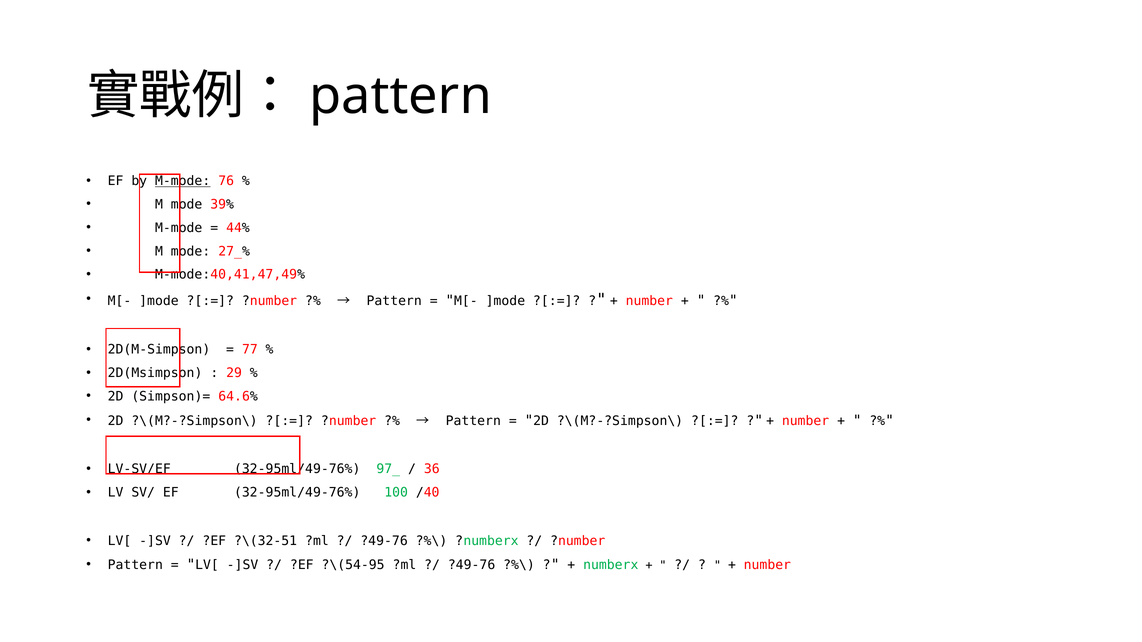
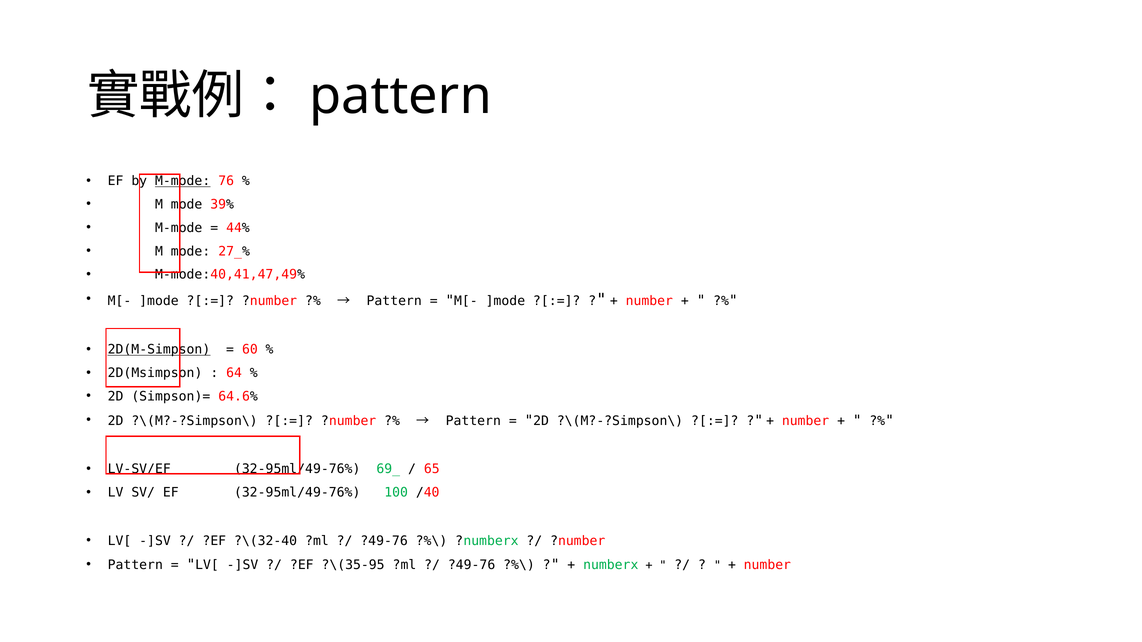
2D(M-Simpson underline: none -> present
77: 77 -> 60
29: 29 -> 64
97_: 97_ -> 69_
36: 36 -> 65
?\(32-51: ?\(32-51 -> ?\(32-40
?\(54-95: ?\(54-95 -> ?\(35-95
